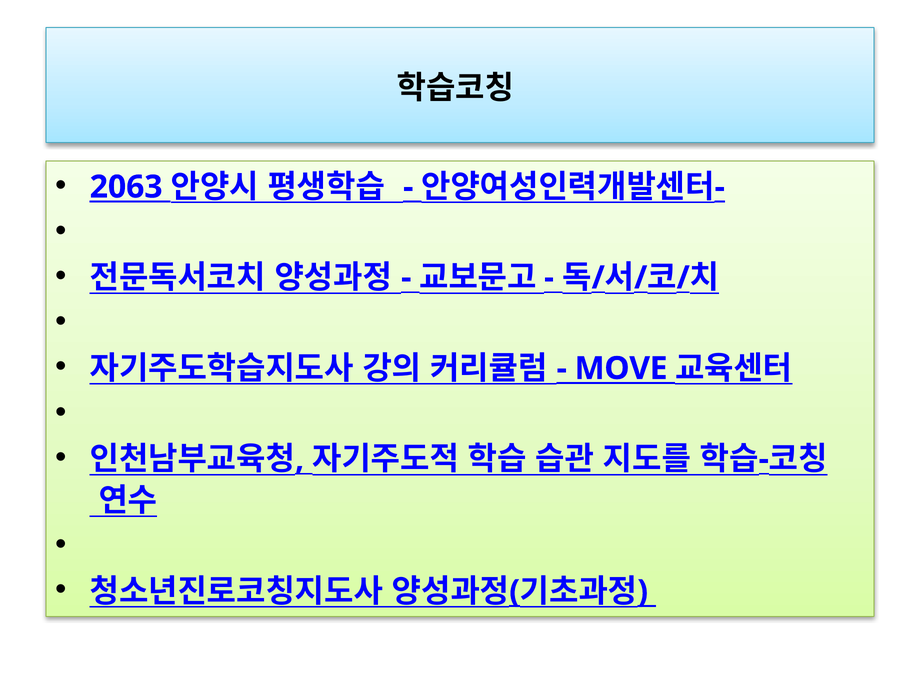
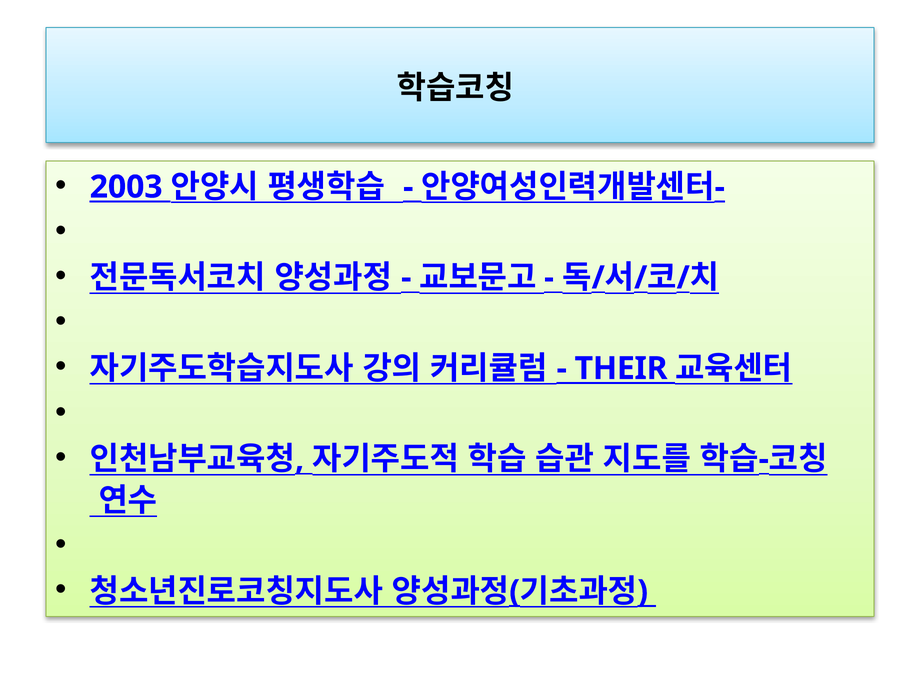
2063: 2063 -> 2003
MOVE: MOVE -> THEIR
